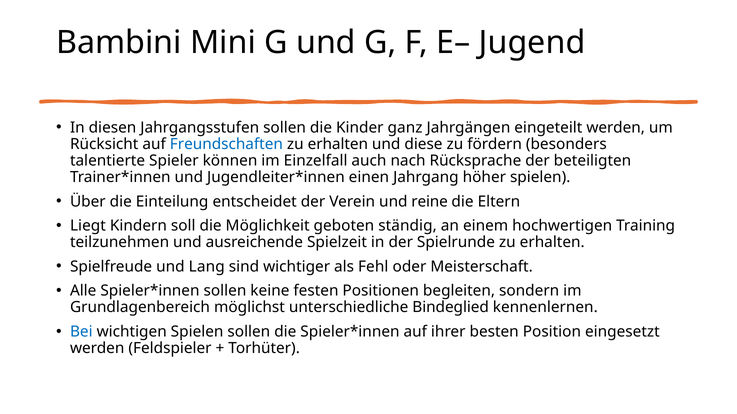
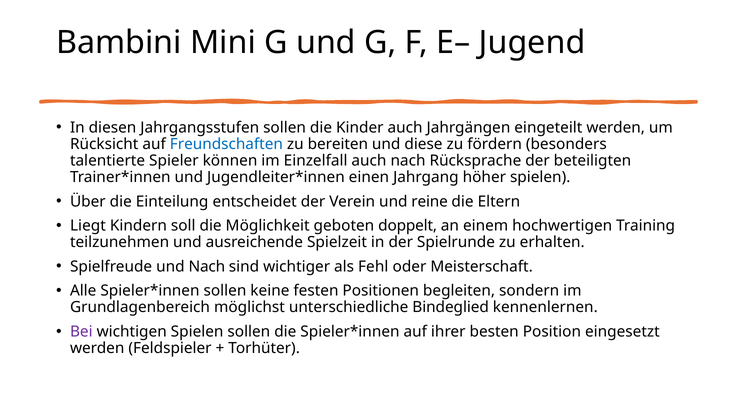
Kinder ganz: ganz -> auch
erhalten at (338, 144): erhalten -> bereiten
ständig: ständig -> doppelt
und Lang: Lang -> Nach
Bei colour: blue -> purple
